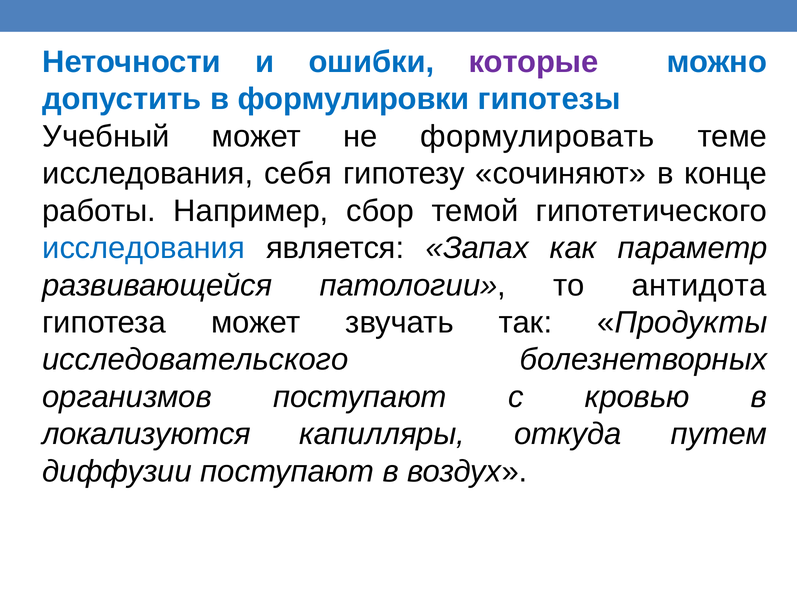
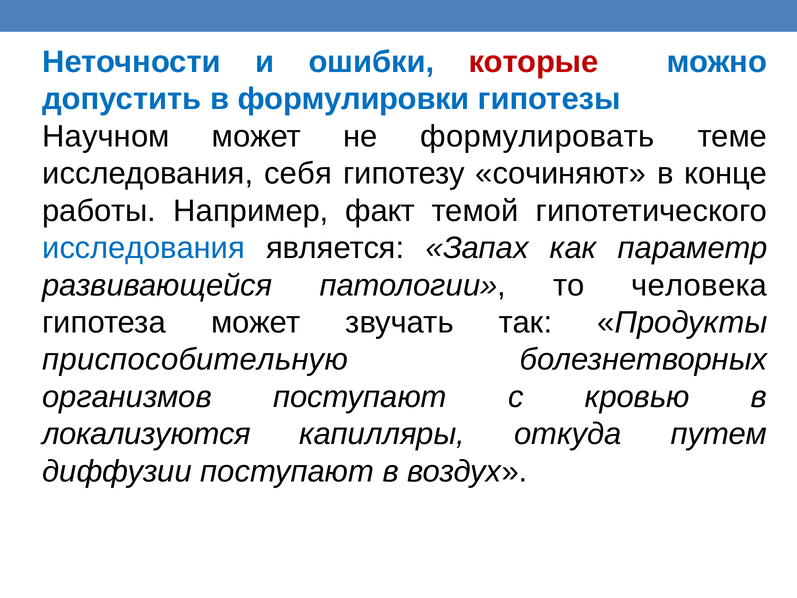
которые colour: purple -> red
Учебный: Учебный -> Научном
сбор: сбор -> факт
антидота: антидота -> человека
исследовательского: исследовательского -> приспособительную
